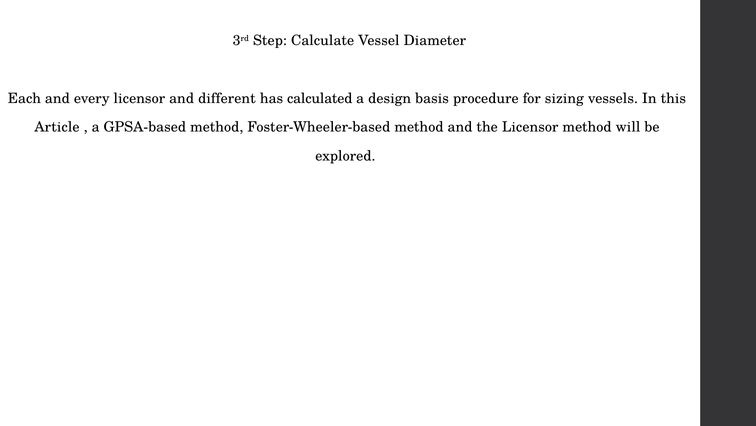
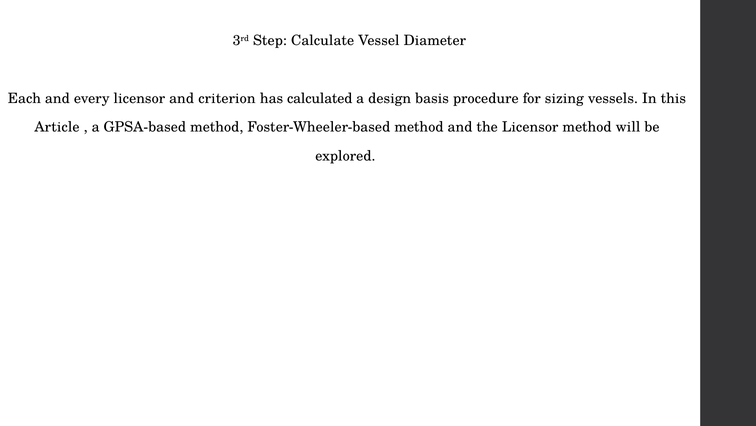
different: different -> criterion
